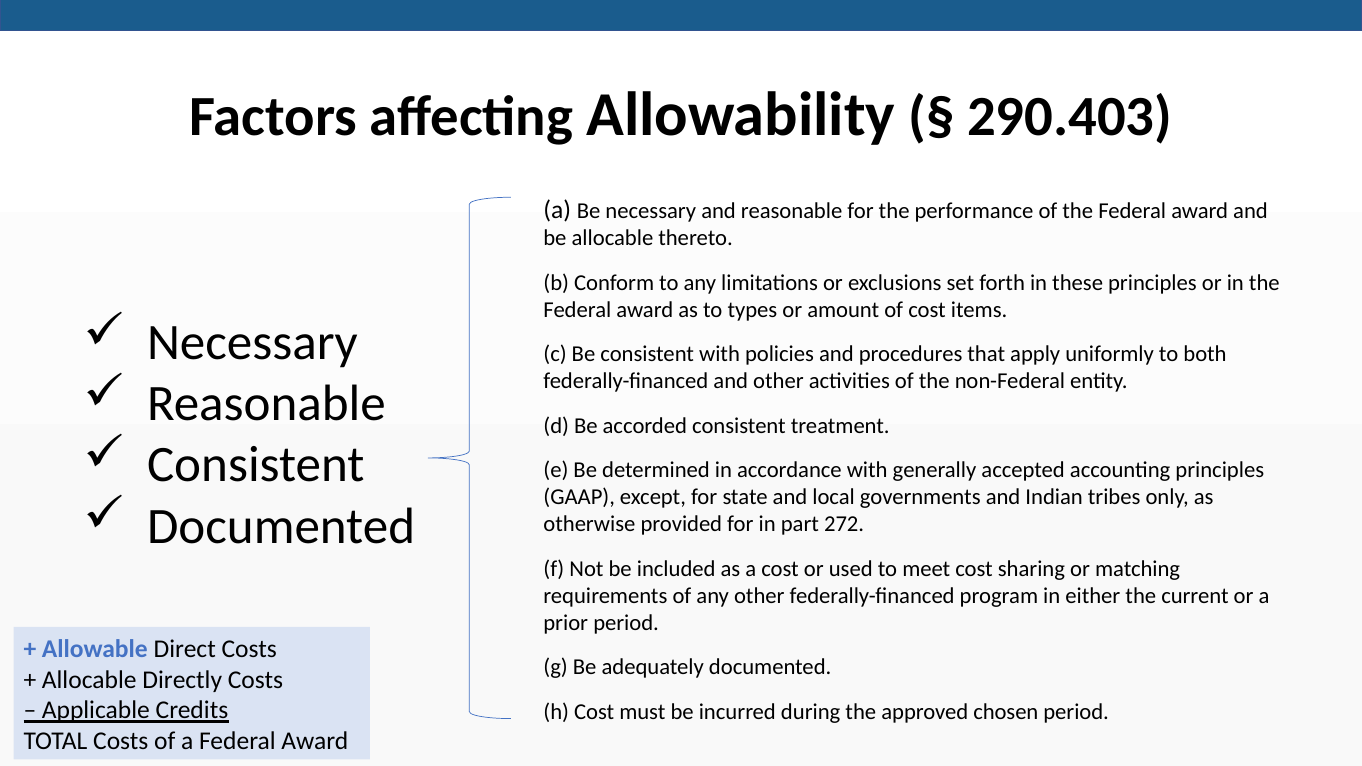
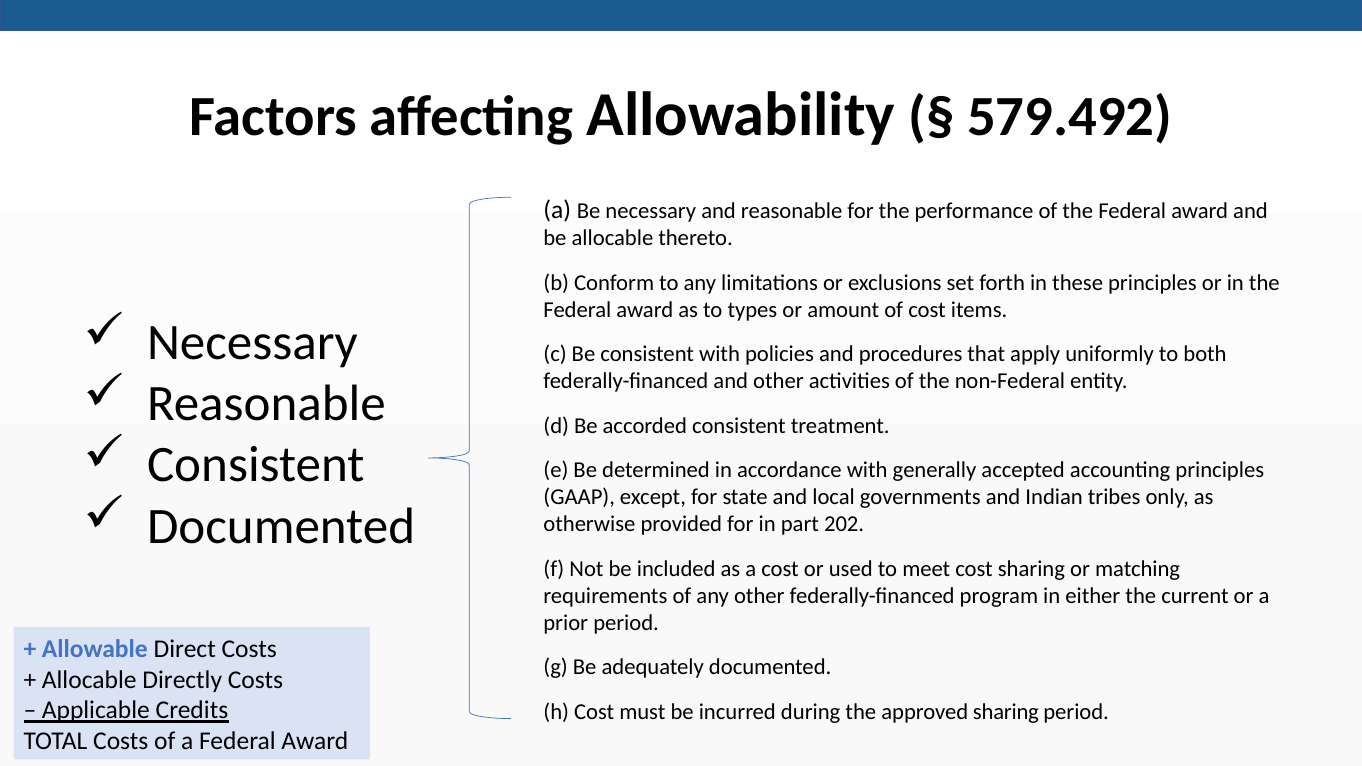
290.403: 290.403 -> 579.492
272: 272 -> 202
approved chosen: chosen -> sharing
